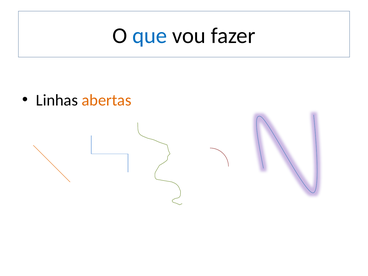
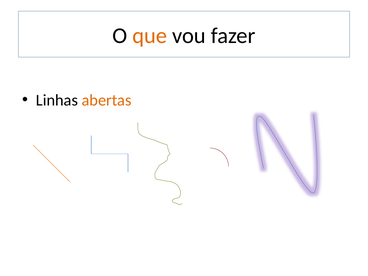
que colour: blue -> orange
